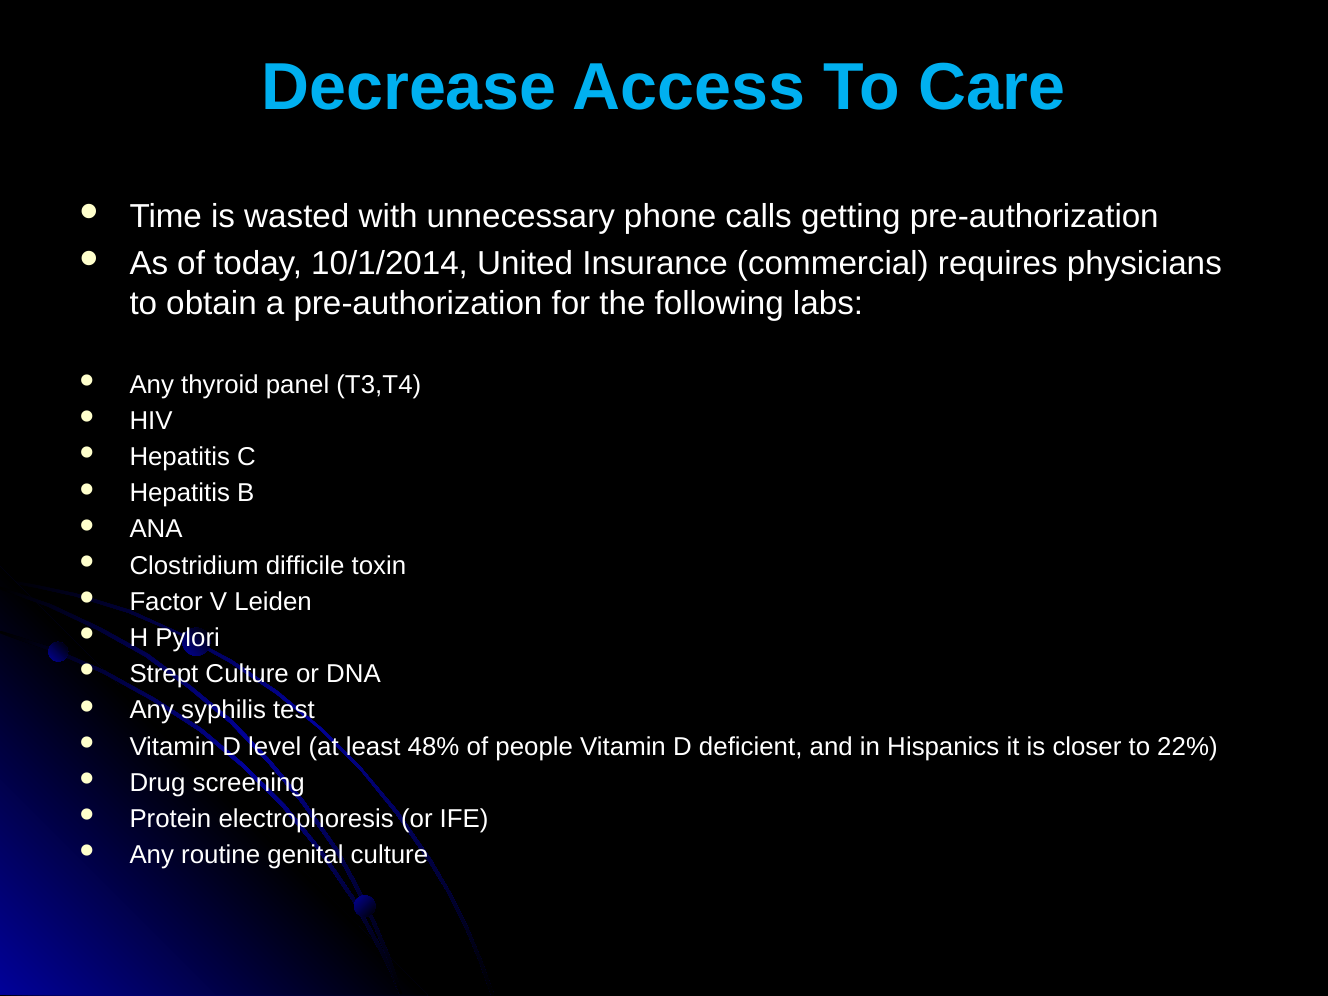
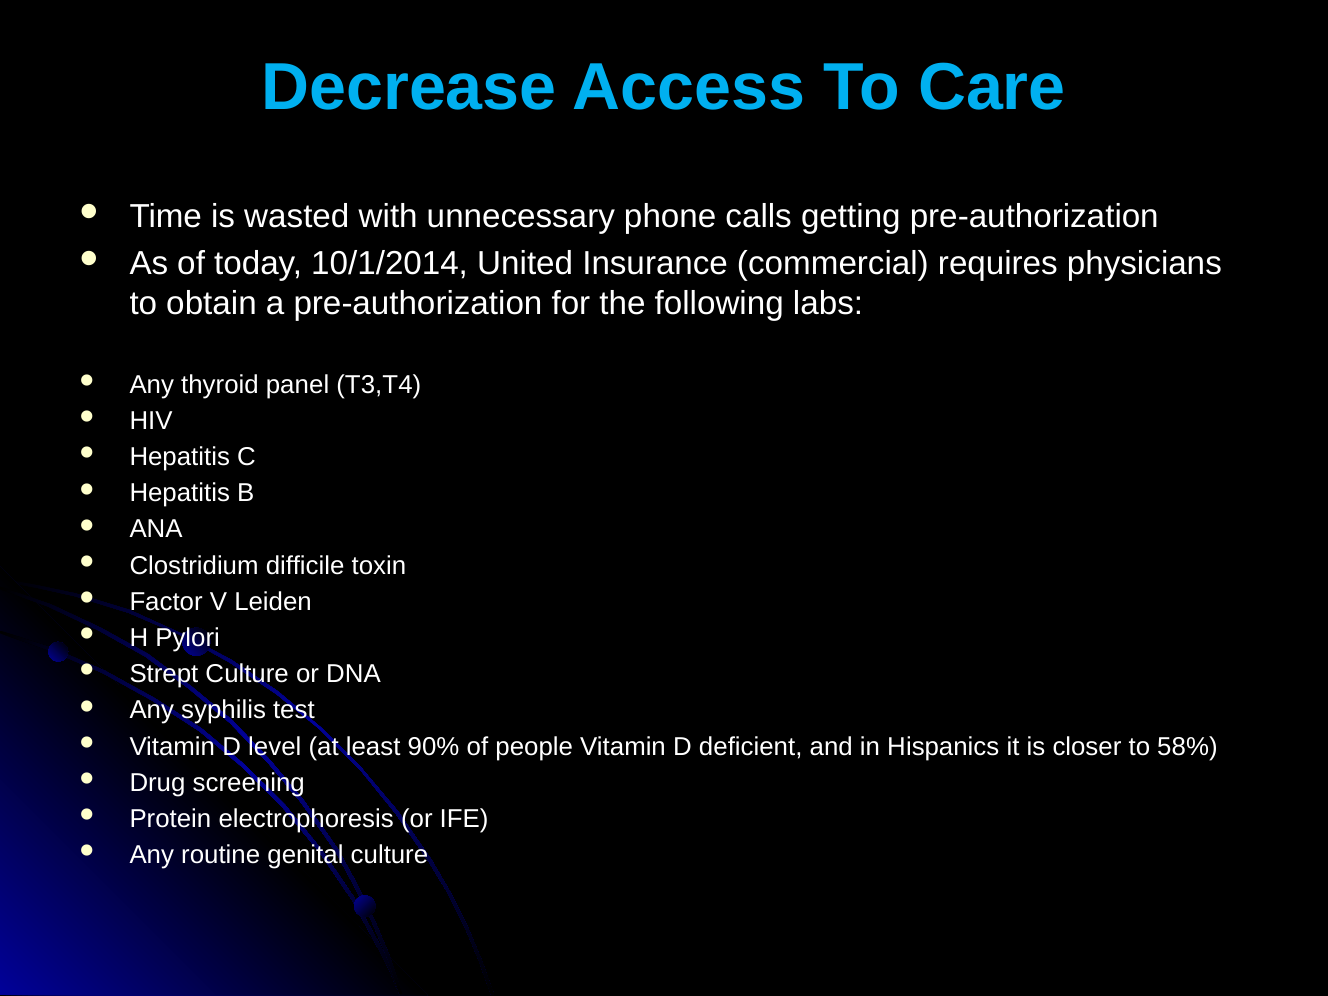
48%: 48% -> 90%
22%: 22% -> 58%
